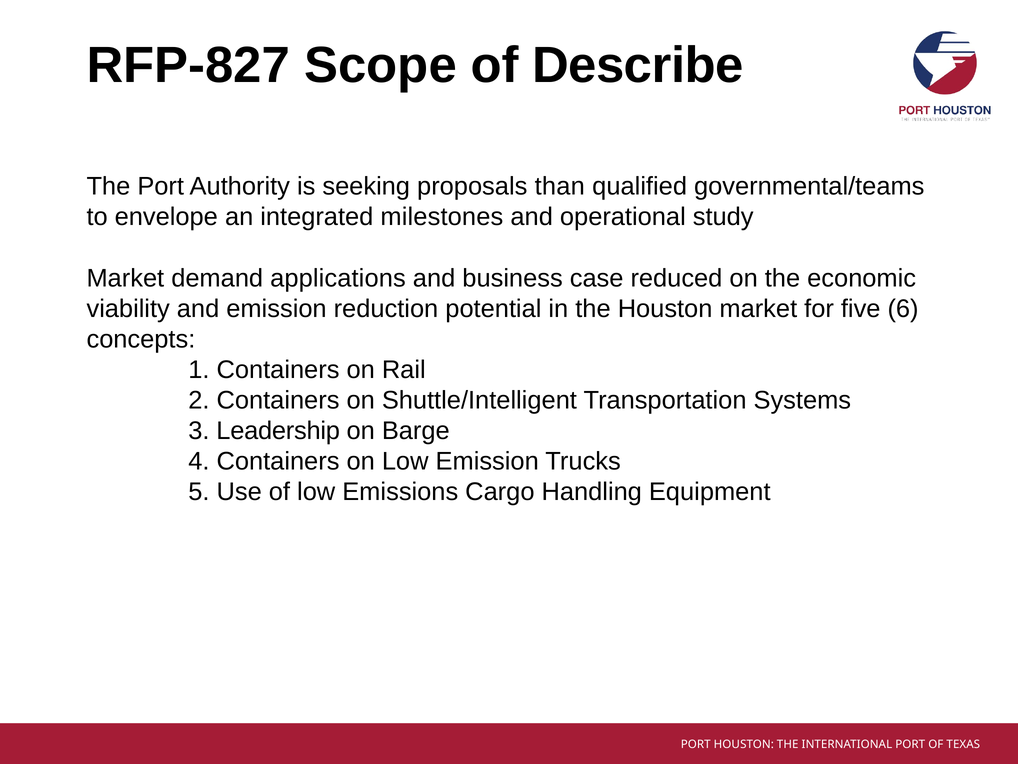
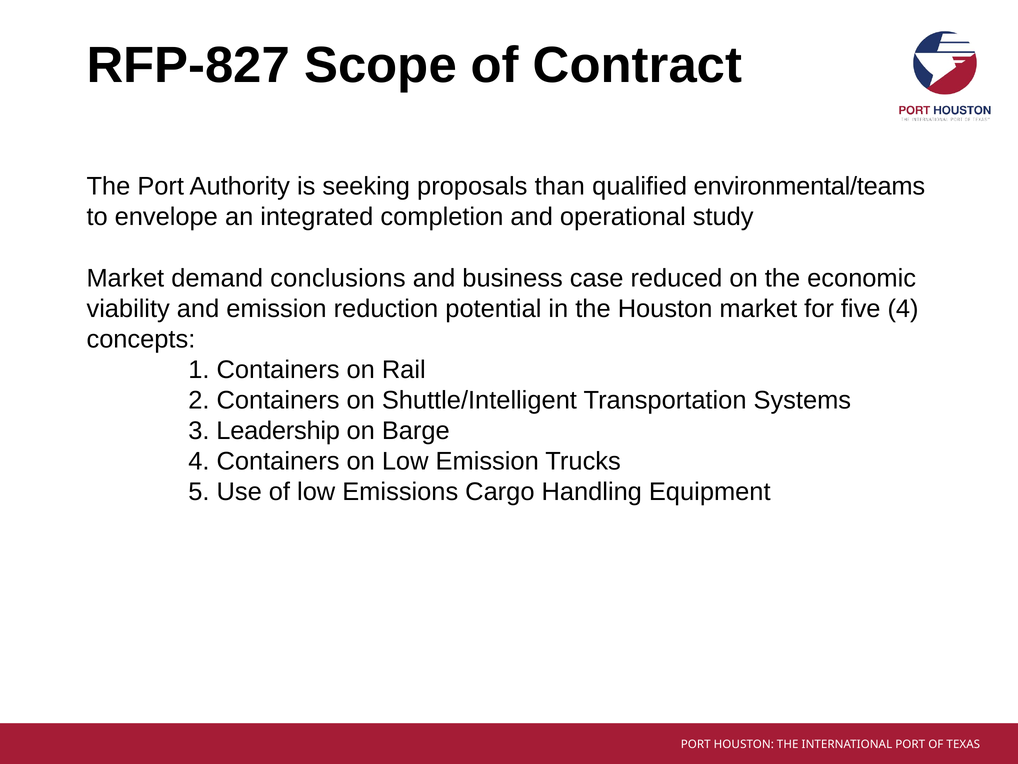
Describe: Describe -> Contract
governmental/teams: governmental/teams -> environmental/teams
milestones: milestones -> completion
applications: applications -> conclusions
five 6: 6 -> 4
